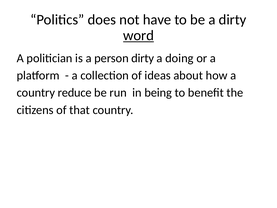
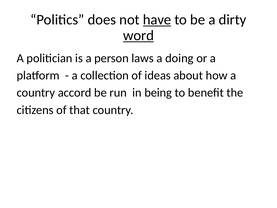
have underline: none -> present
person dirty: dirty -> laws
reduce: reduce -> accord
